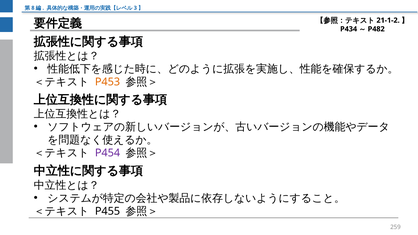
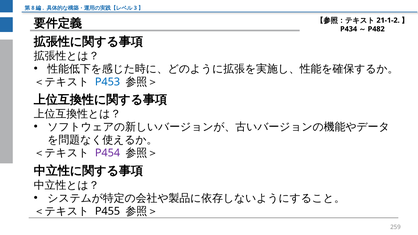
P453 colour: orange -> blue
